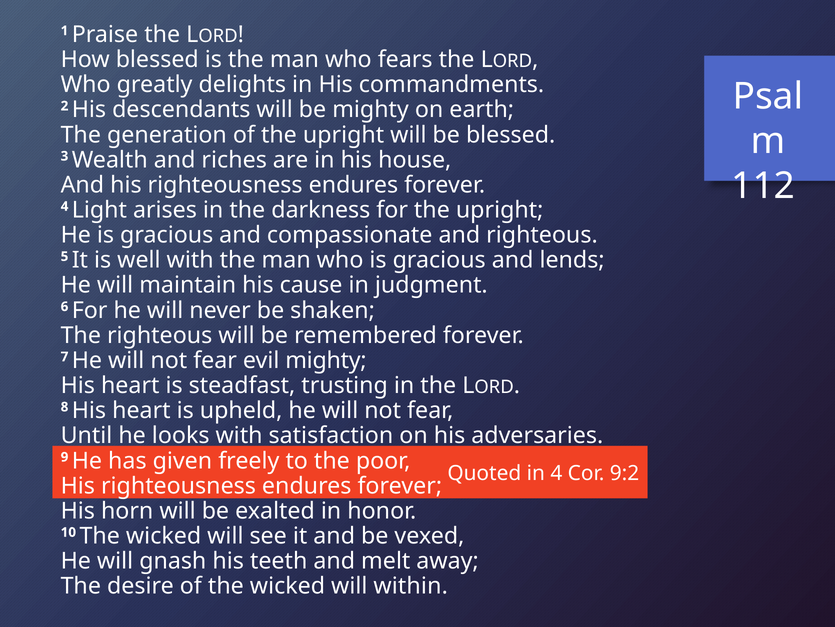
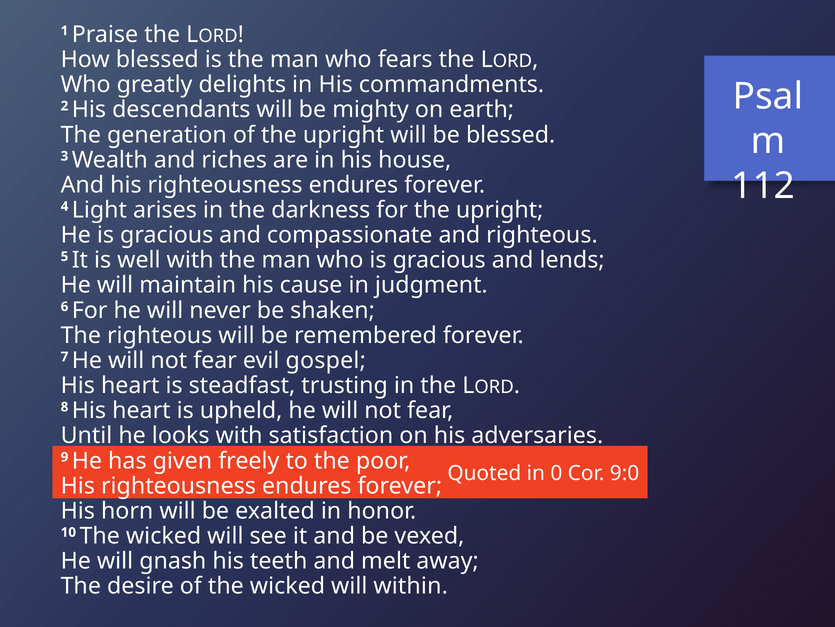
evil mighty: mighty -> gospel
in 4: 4 -> 0
9:2: 9:2 -> 9:0
